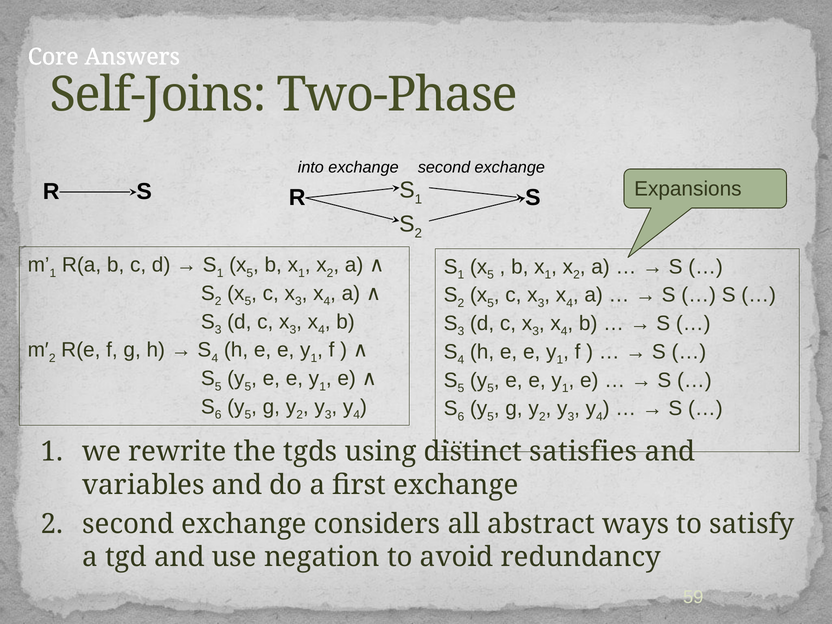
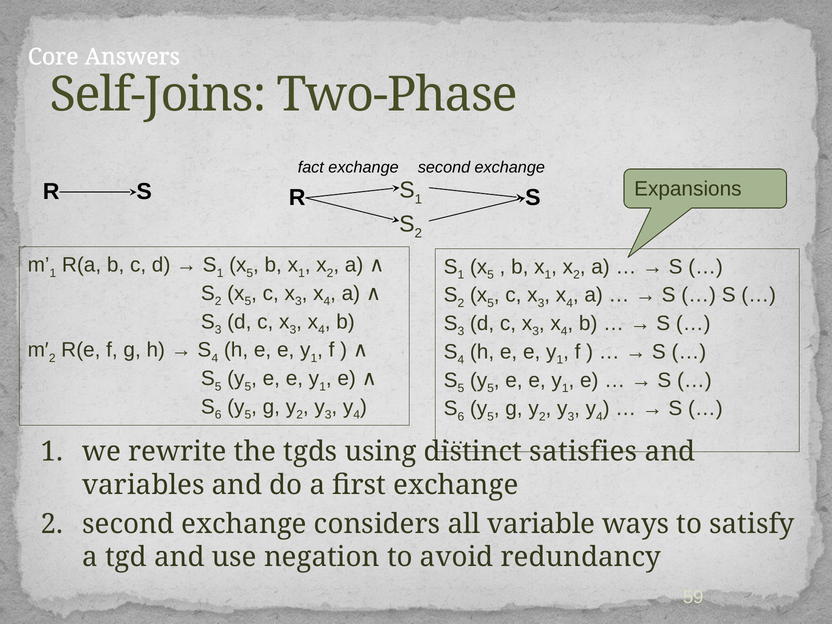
into: into -> fact
abstract: abstract -> variable
